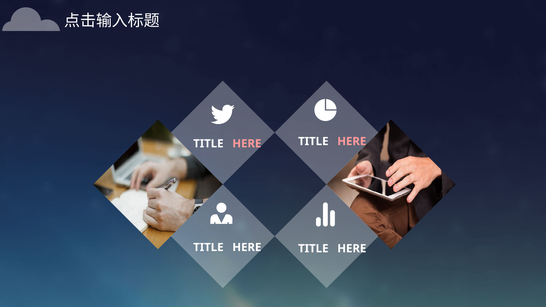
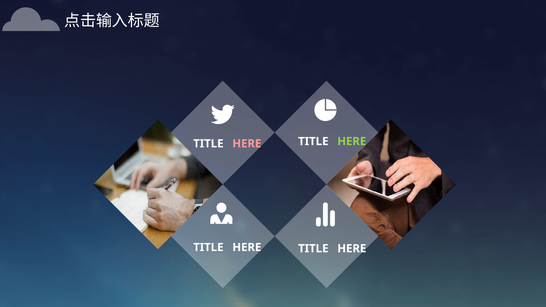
HERE at (352, 141) colour: pink -> light green
